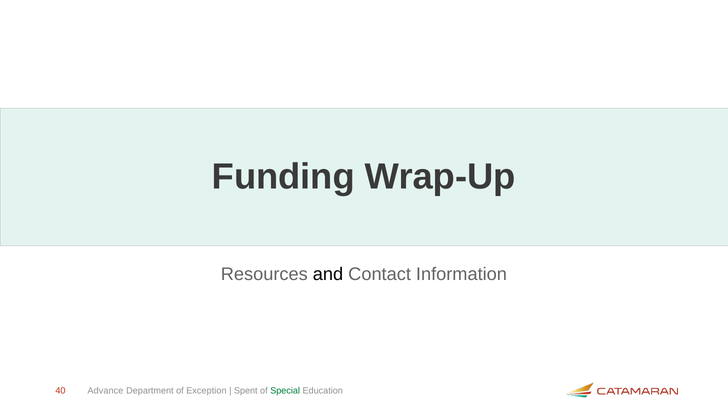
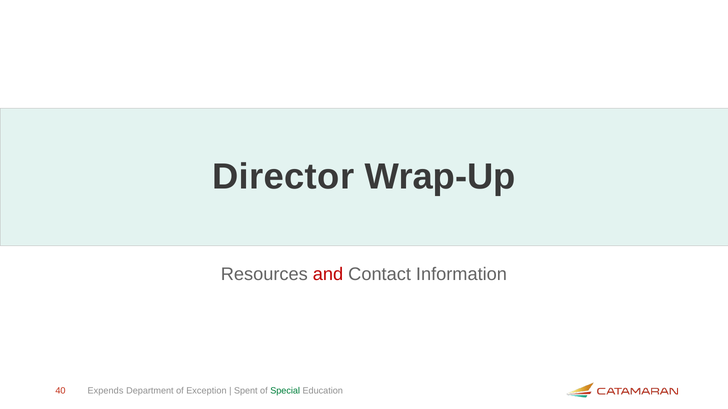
Funding: Funding -> Director
and colour: black -> red
Advance: Advance -> Expends
